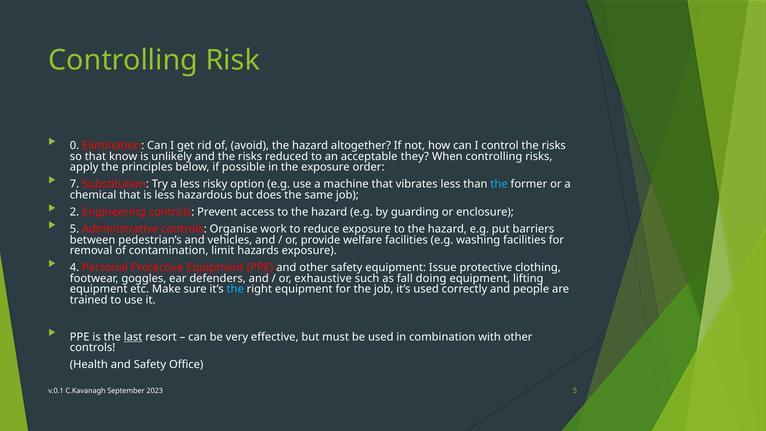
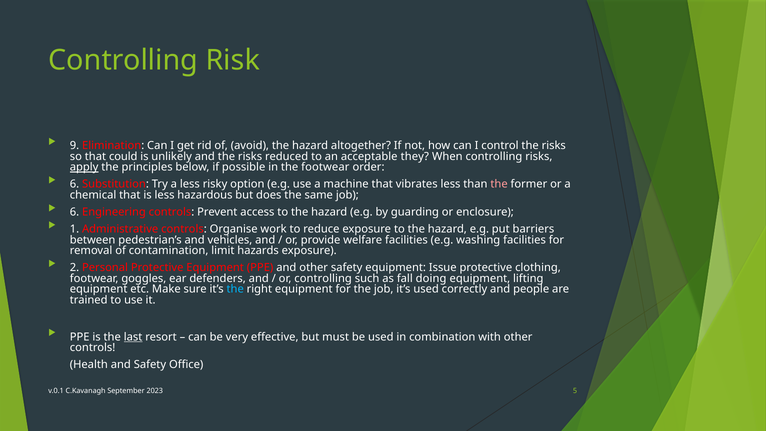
0: 0 -> 9
know: know -> could
apply underline: none -> present
the exposure: exposure -> footwear
7 at (75, 184): 7 -> 6
the at (499, 184) colour: light blue -> pink
2 at (75, 212): 2 -> 6
5 at (75, 229): 5 -> 1
4: 4 -> 2
or exhaustive: exhaustive -> controlling
